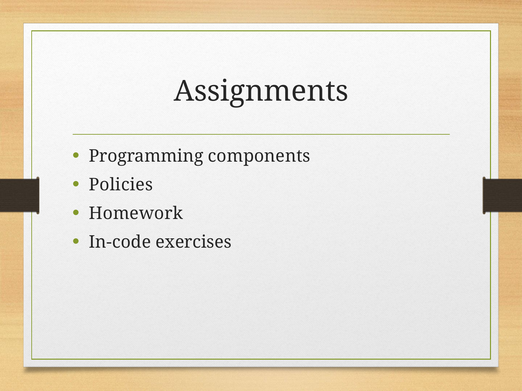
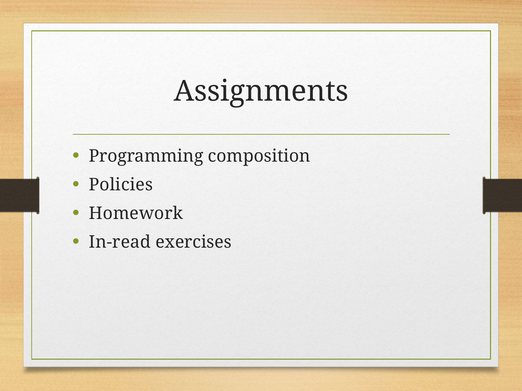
components: components -> composition
In-code: In-code -> In-read
